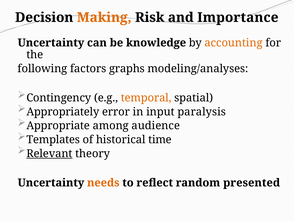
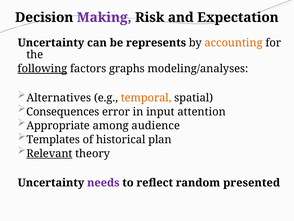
Making colour: orange -> purple
Importance: Importance -> Expectation
knowledge: knowledge -> represents
following underline: none -> present
Contingency: Contingency -> Alternatives
Appropriately: Appropriately -> Consequences
paralysis: paralysis -> attention
time: time -> plan
needs colour: orange -> purple
